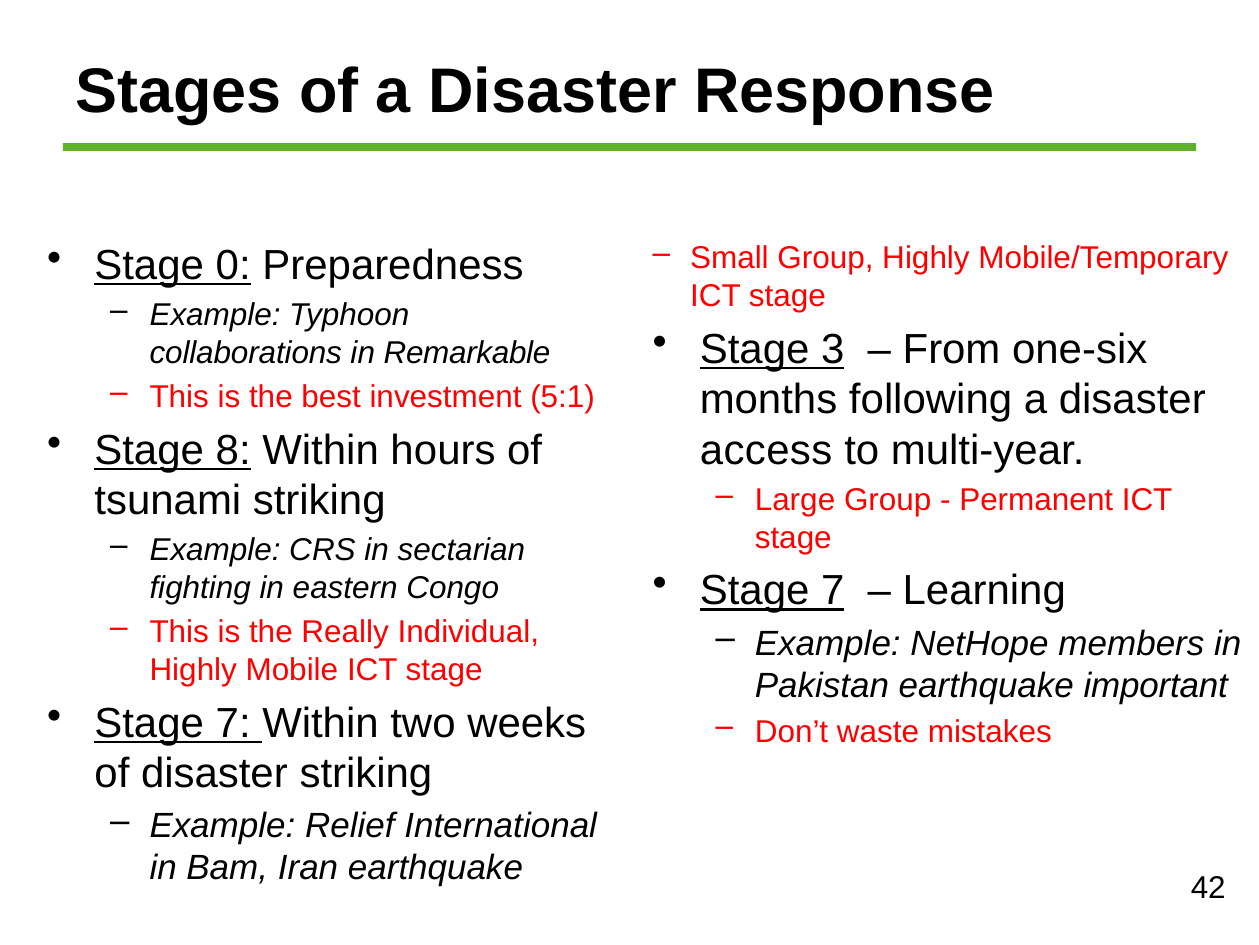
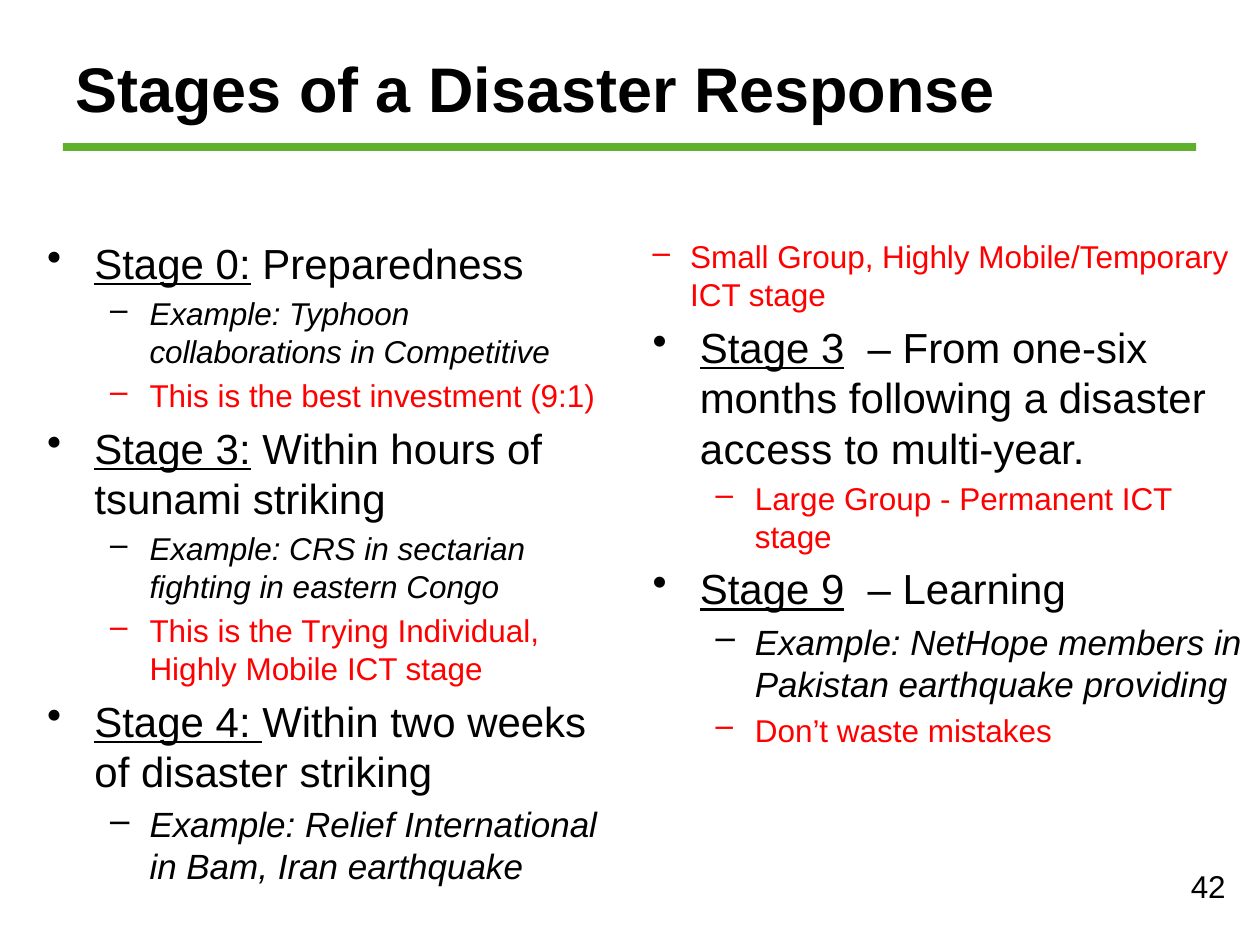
Remarkable: Remarkable -> Competitive
5:1: 5:1 -> 9:1
8 at (233, 450): 8 -> 3
7 at (833, 590): 7 -> 9
Really: Really -> Trying
important: important -> providing
7 at (233, 723): 7 -> 4
